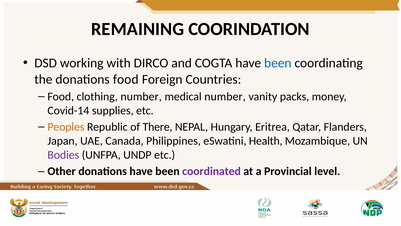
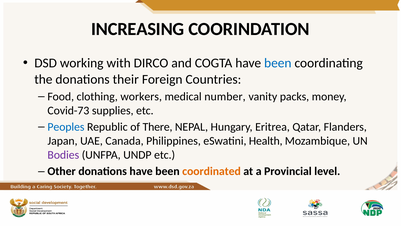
REMAINING: REMAINING -> INCREASING
donations food: food -> their
clothing number: number -> workers
Covid-14: Covid-14 -> Covid-73
Peoples colour: orange -> blue
coordinated colour: purple -> orange
